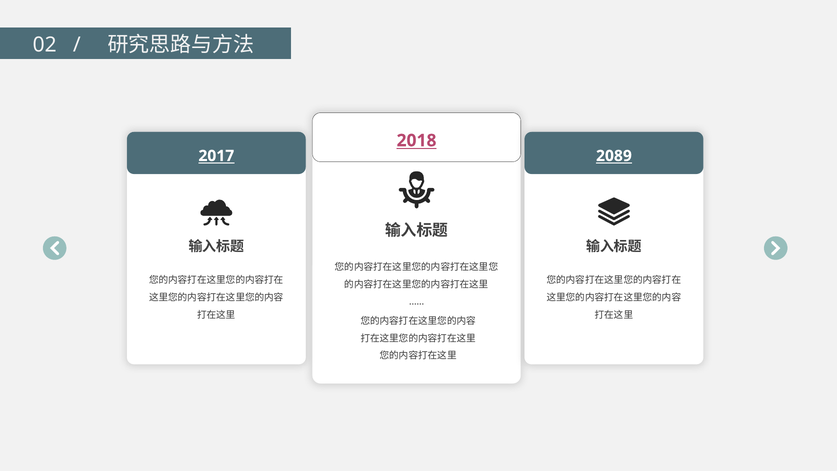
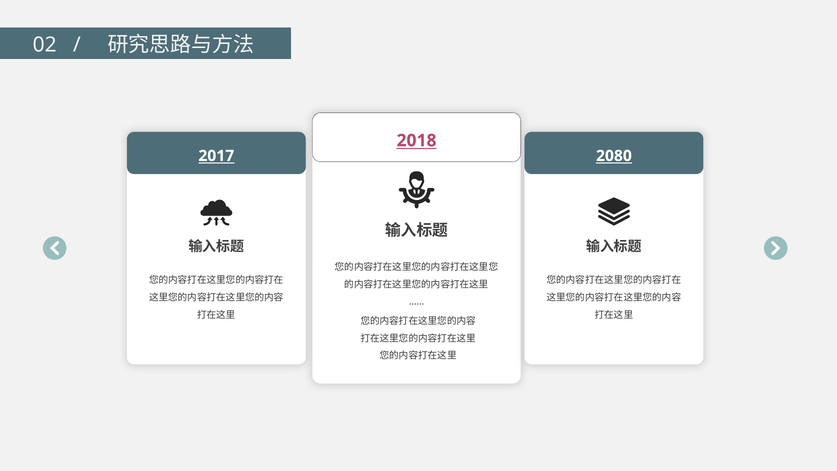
2089: 2089 -> 2080
